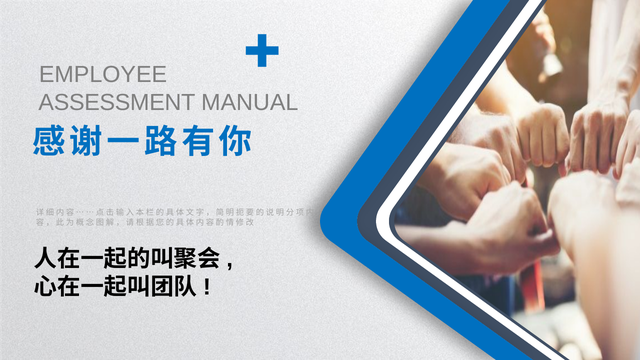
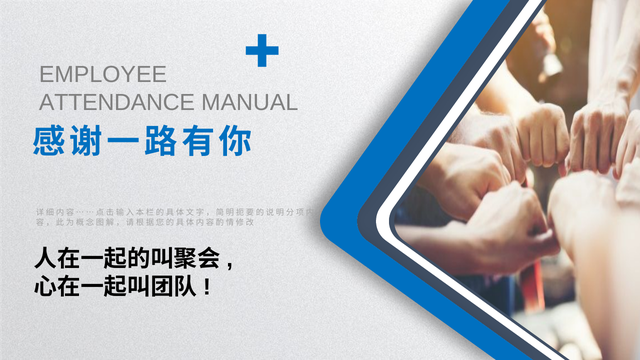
ASSESSMENT: ASSESSMENT -> ATTENDANCE
